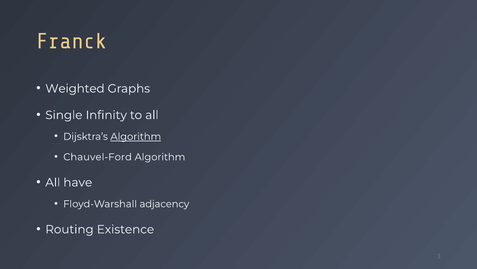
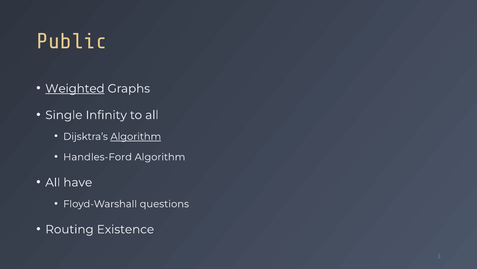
Franck: Franck -> Public
Weighted underline: none -> present
Chauvel-Ford: Chauvel-Ford -> Handles-Ford
adjacency: adjacency -> questions
